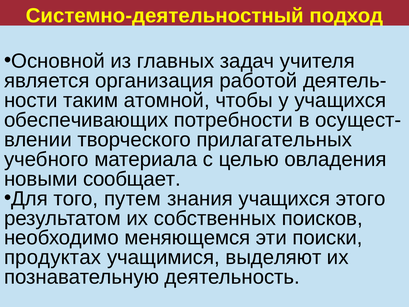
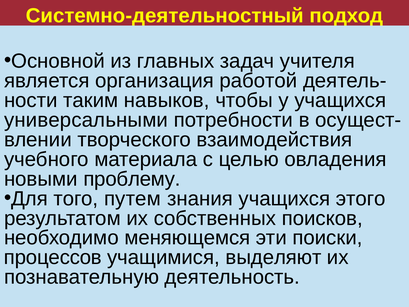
атомной: атомной -> навыков
обеспечивающих: обеспечивающих -> универсальными
прилагательных: прилагательных -> взаимодействия
сообщает: сообщает -> проблему
продуктах: продуктах -> процессов
